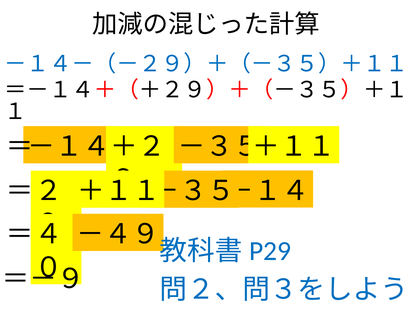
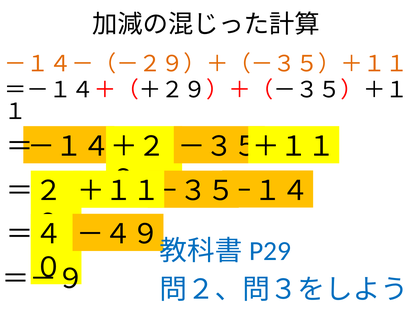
－１４－（－２９）＋（－３５）＋１１ colour: blue -> orange
